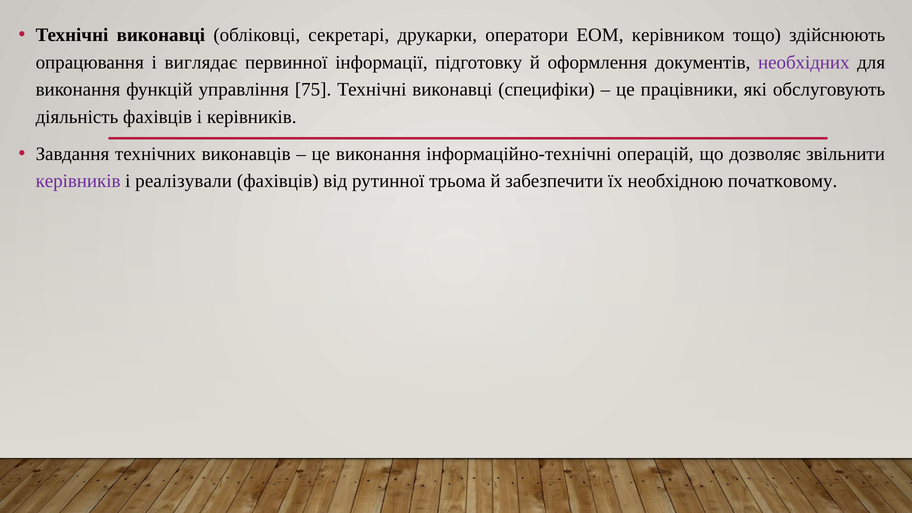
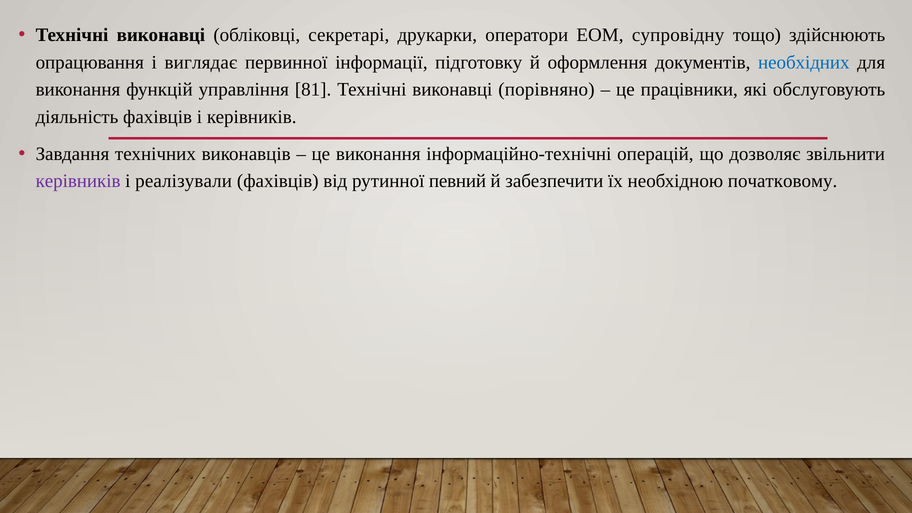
керівником: керівником -> супровідну
необхідних colour: purple -> blue
75: 75 -> 81
специфіки: специфіки -> порівняно
трьома: трьома -> певний
